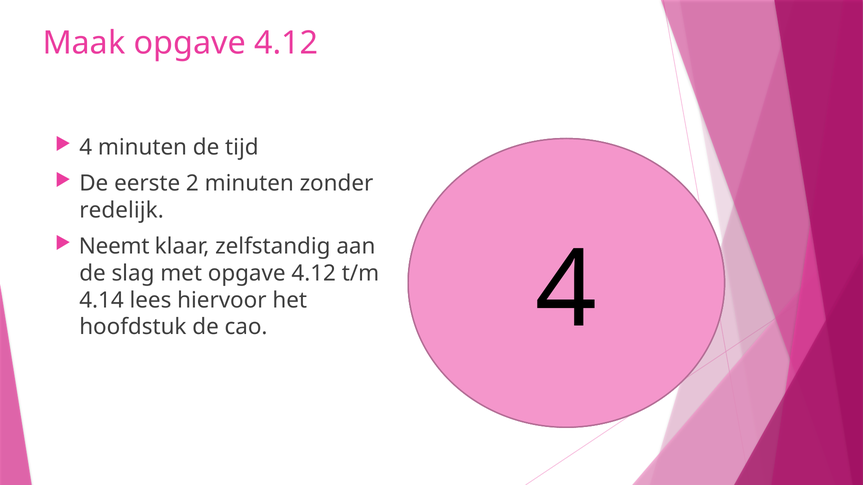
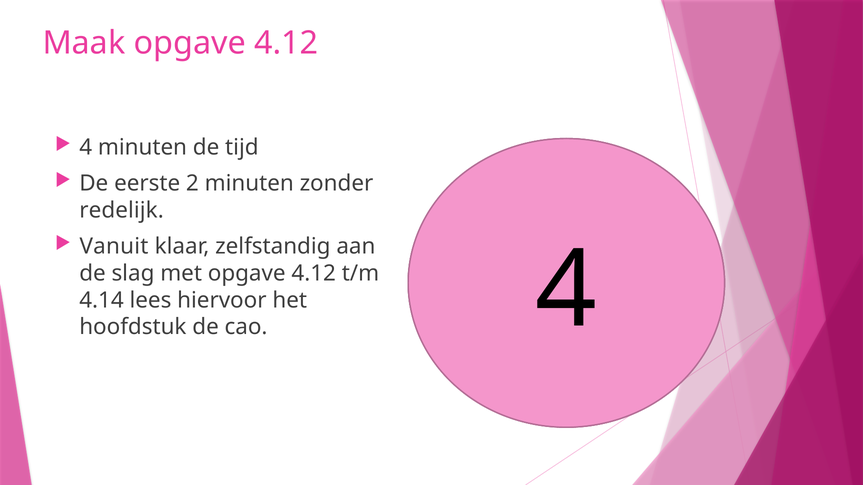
Neemt: Neemt -> Vanuit
